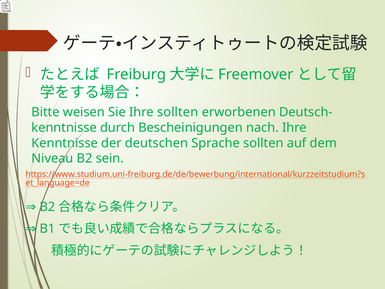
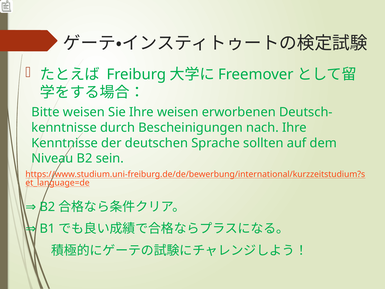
Ihre sollten: sollten -> weisen
